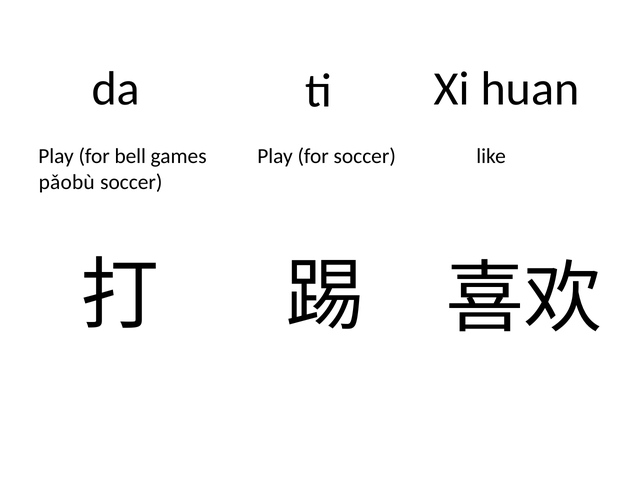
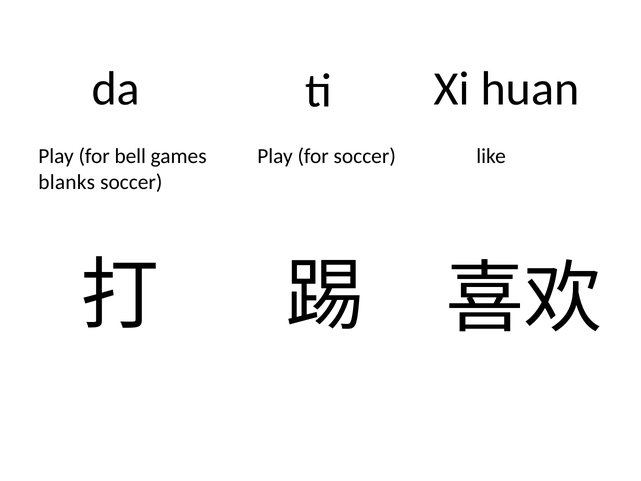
pǎobù: pǎobù -> blanks
